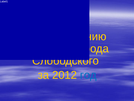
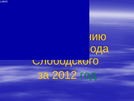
год colour: blue -> green
